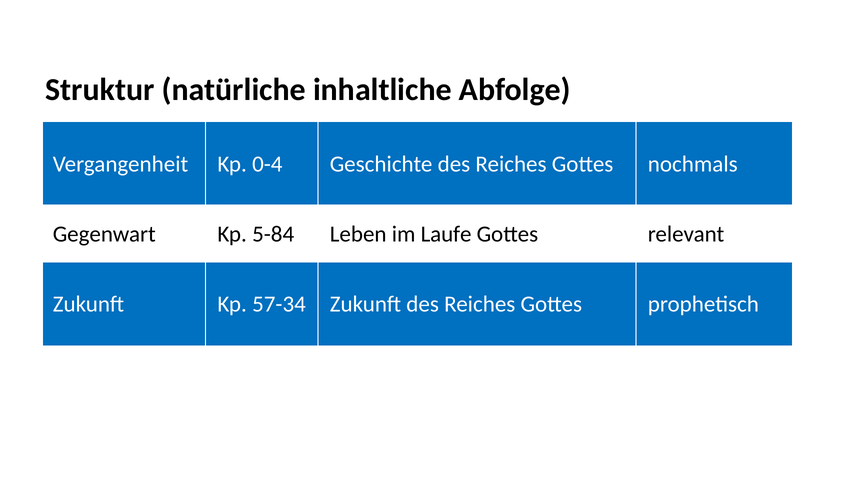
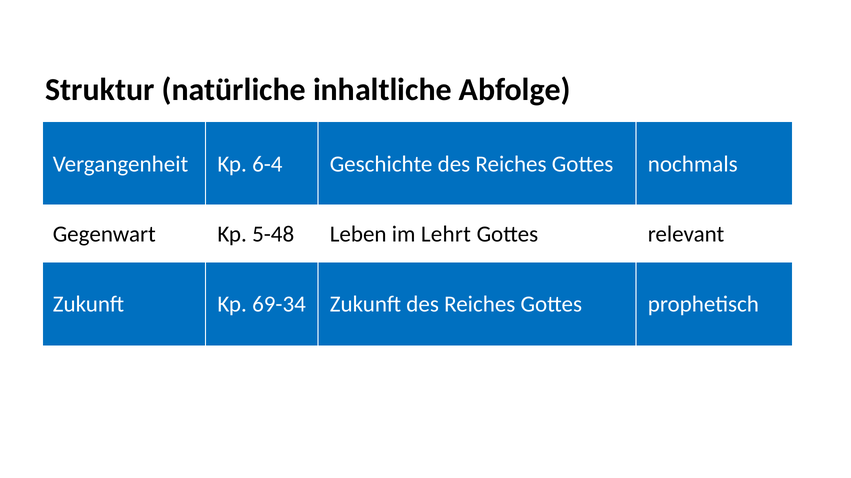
0-4: 0-4 -> 6-4
5-84: 5-84 -> 5-48
Laufe: Laufe -> Lehrt
57-34: 57-34 -> 69-34
